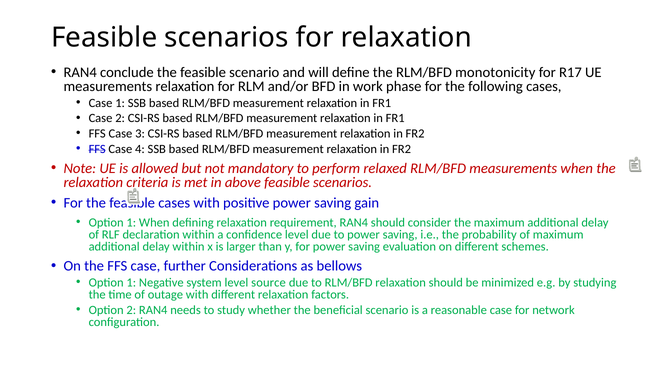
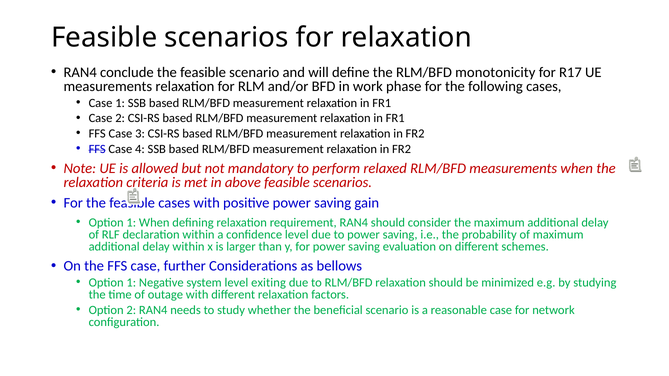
source: source -> exiting
